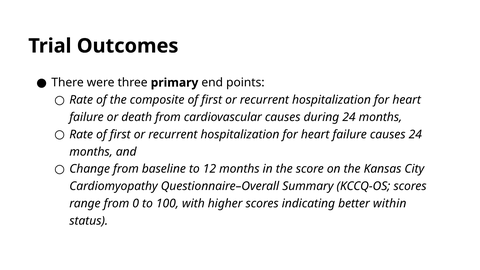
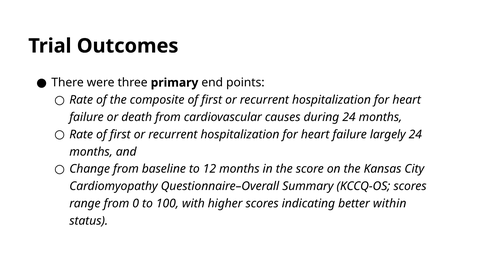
failure causes: causes -> largely
